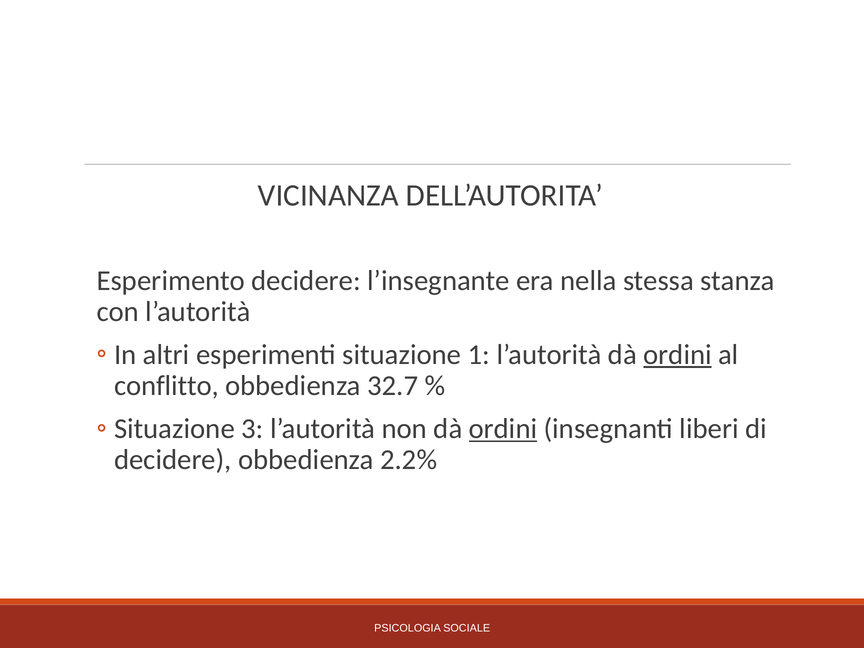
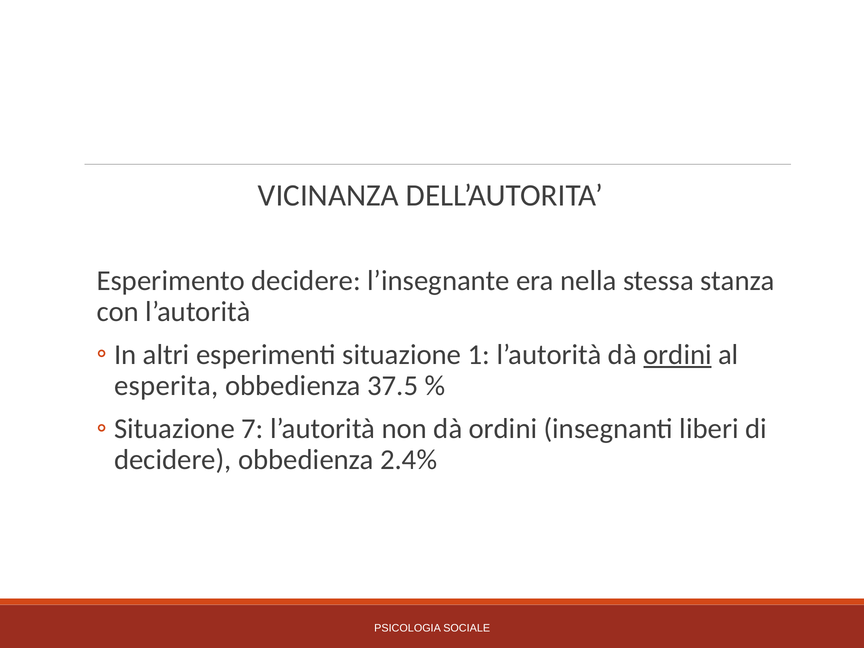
conflitto: conflitto -> esperita
32.7: 32.7 -> 37.5
3: 3 -> 7
ordini at (503, 429) underline: present -> none
2.2%: 2.2% -> 2.4%
